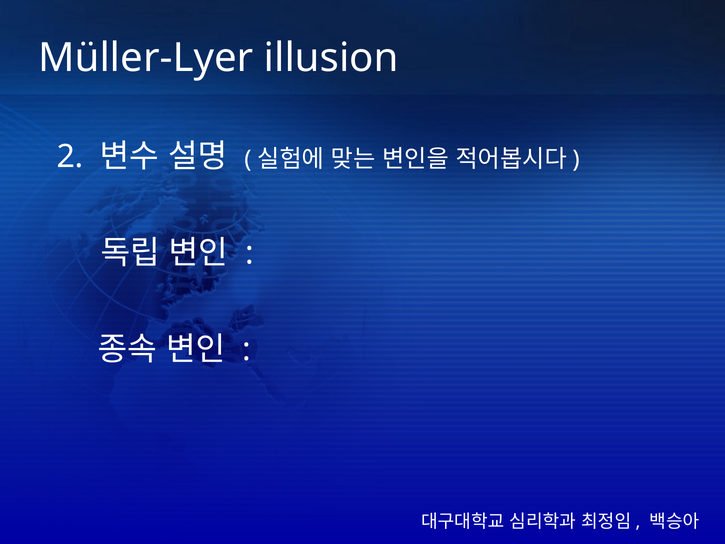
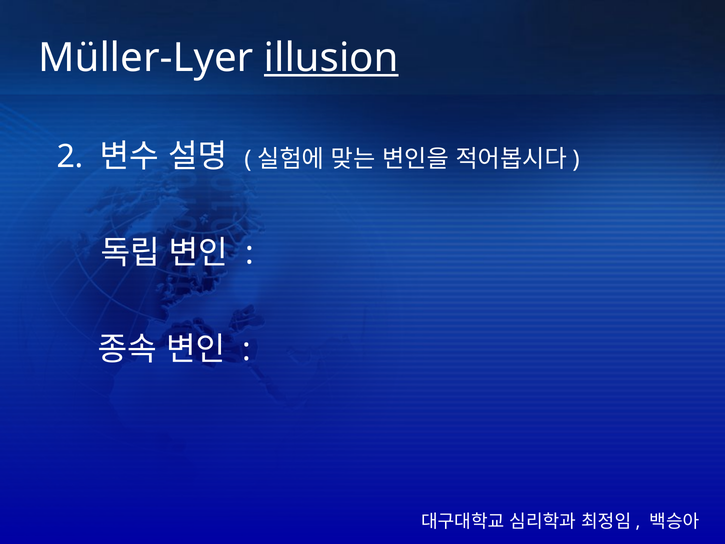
illusion underline: none -> present
